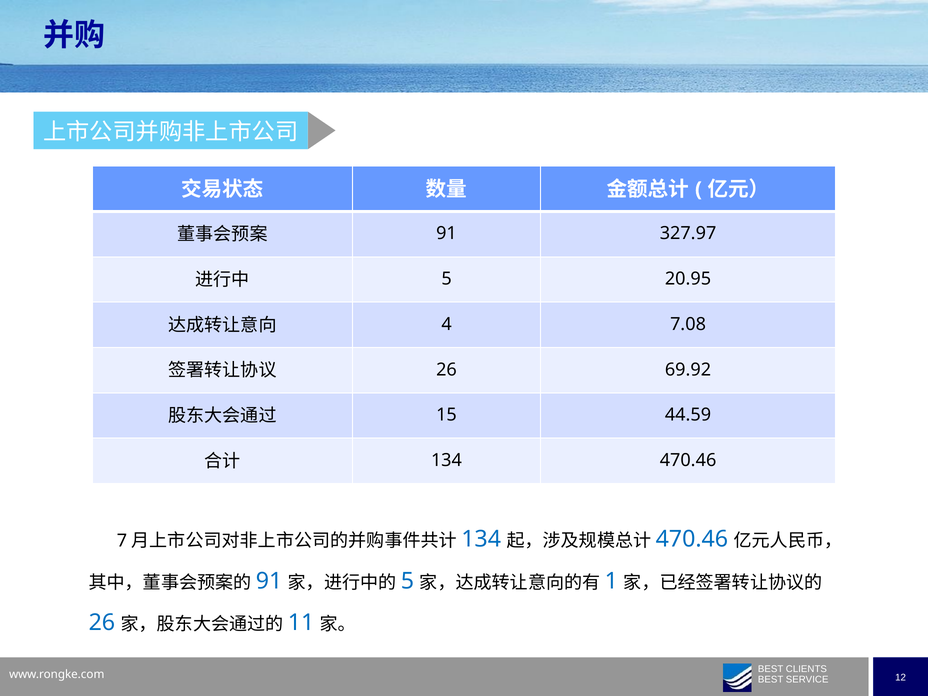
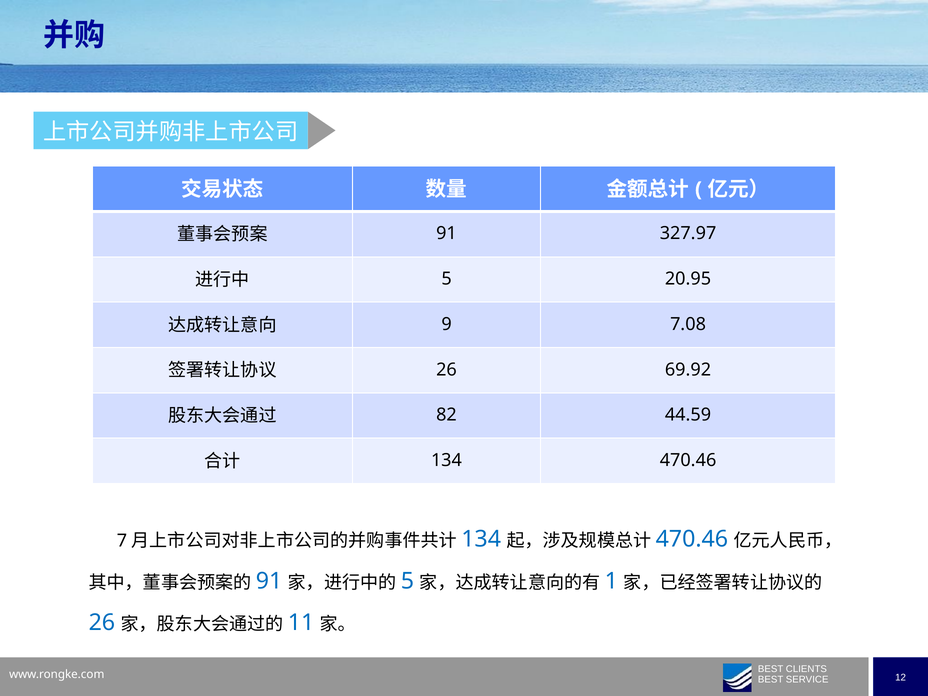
4: 4 -> 9
15: 15 -> 82
